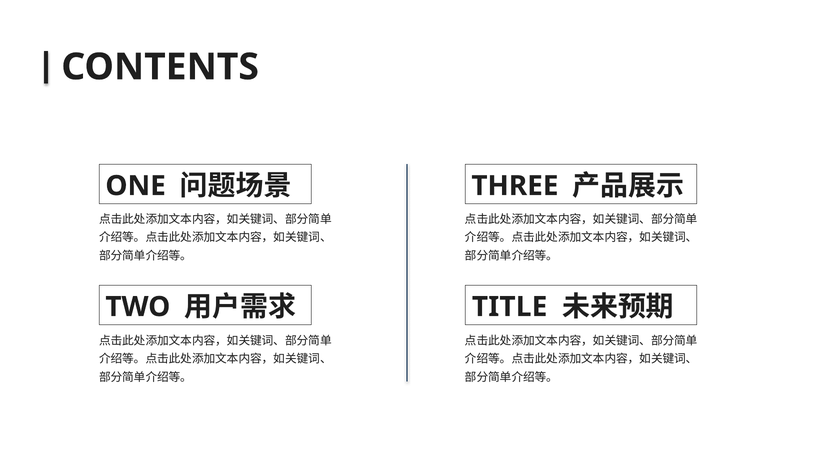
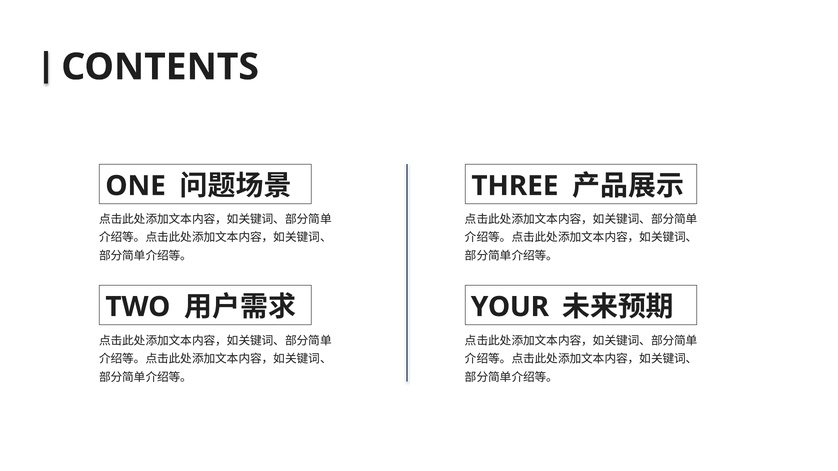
TITLE: TITLE -> YOUR
